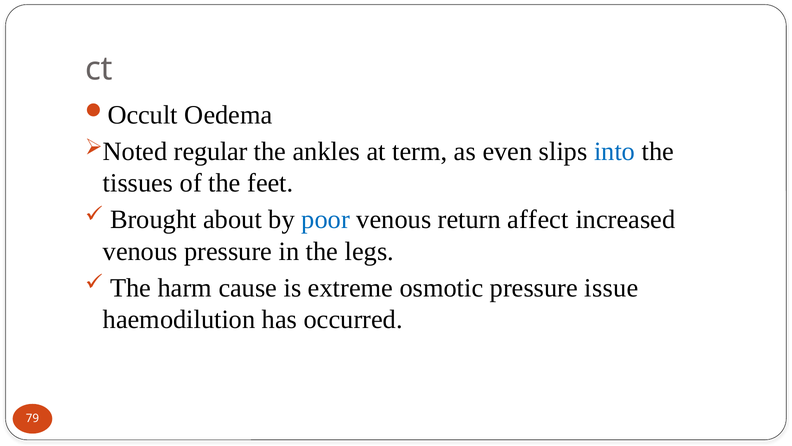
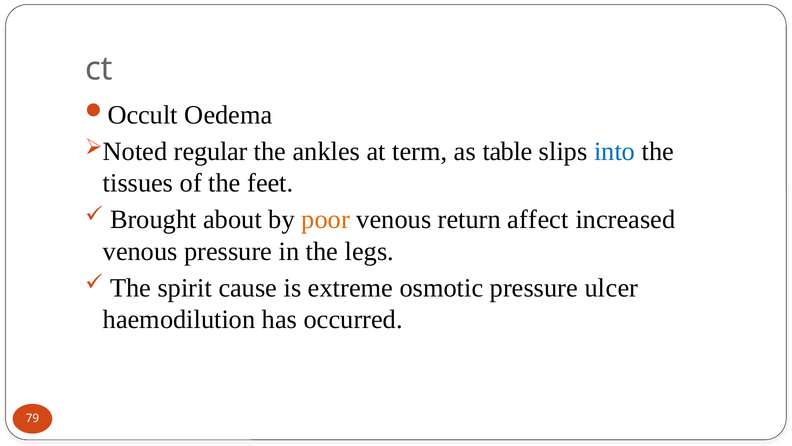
even: even -> table
poor colour: blue -> orange
harm: harm -> spirit
issue: issue -> ulcer
